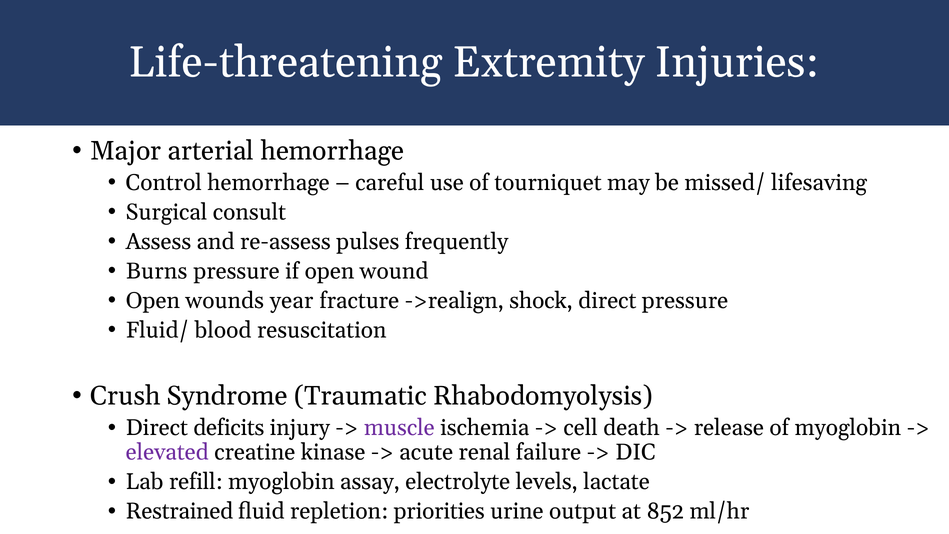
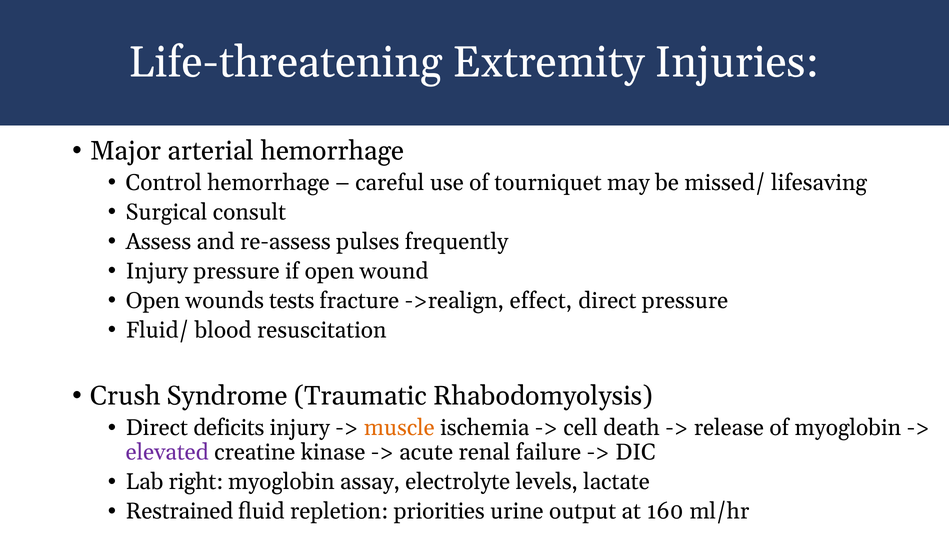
Burns at (157, 271): Burns -> Injury
year: year -> tests
shock: shock -> effect
muscle colour: purple -> orange
refill: refill -> right
852: 852 -> 160
